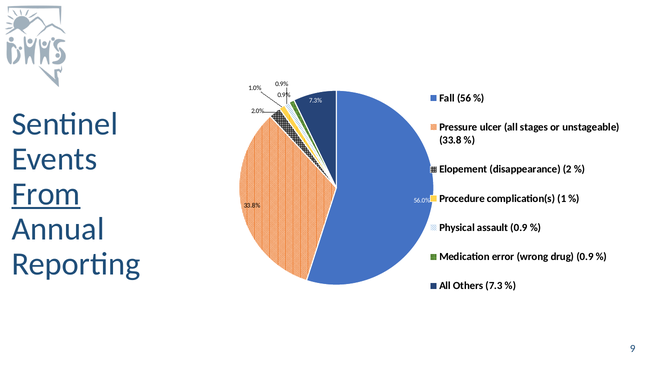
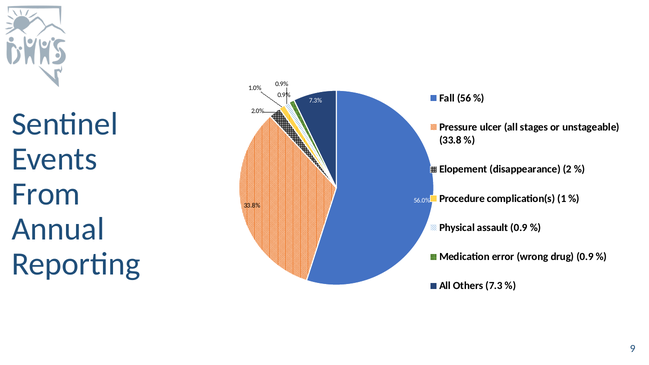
From underline: present -> none
